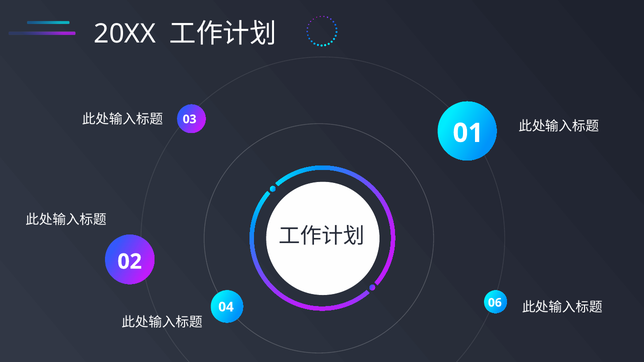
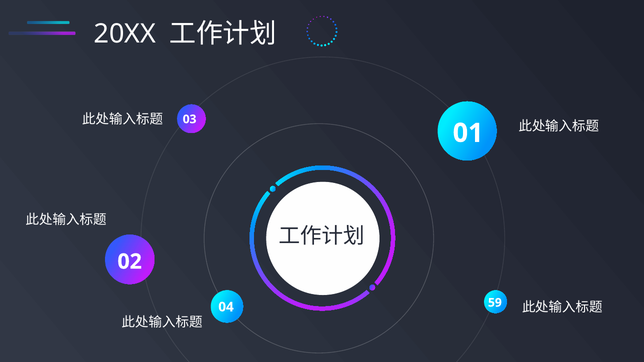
06: 06 -> 59
